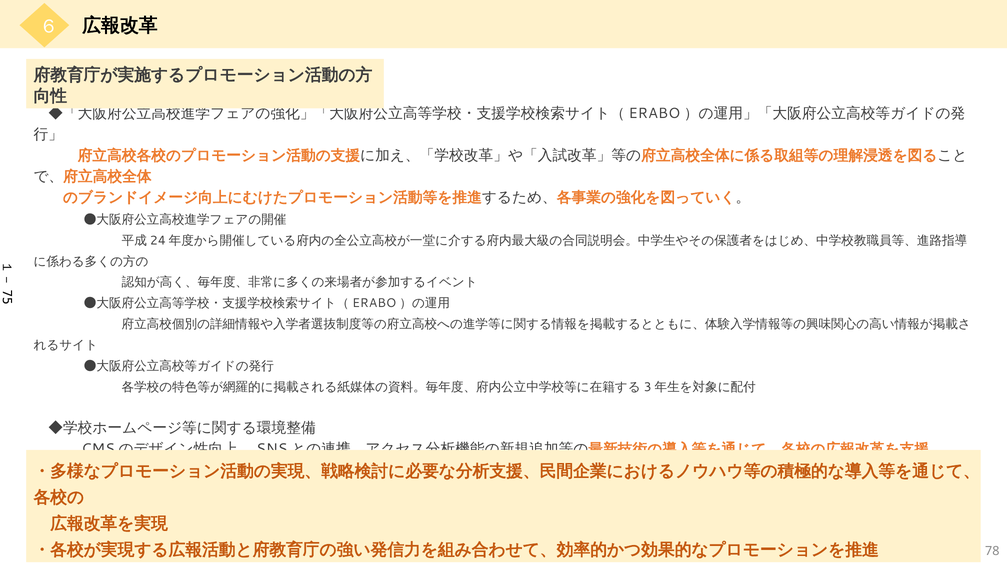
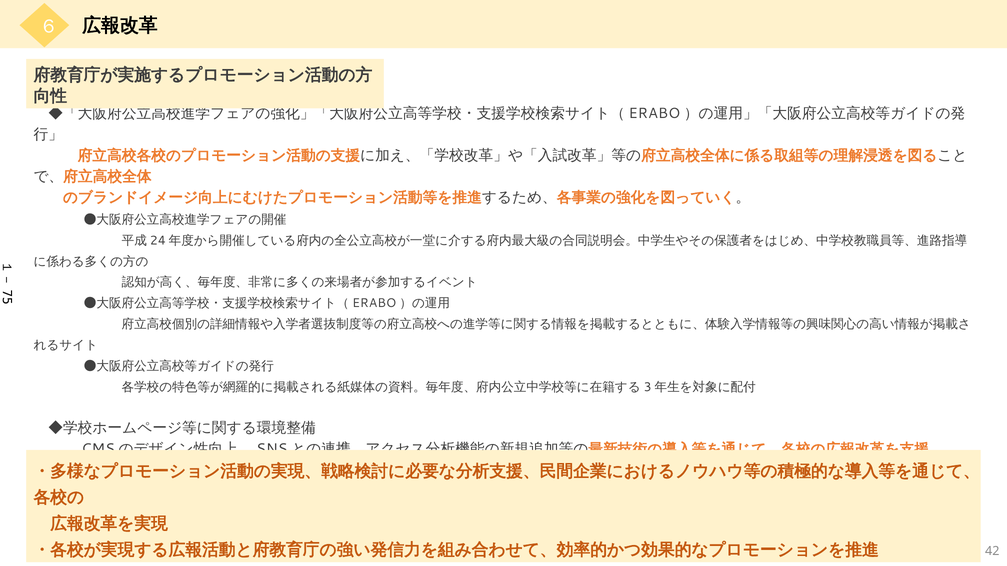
78: 78 -> 42
